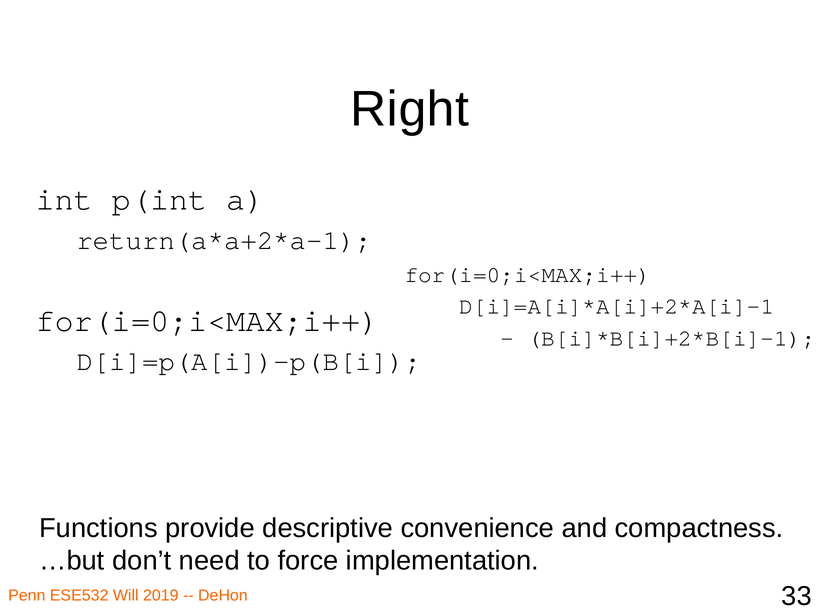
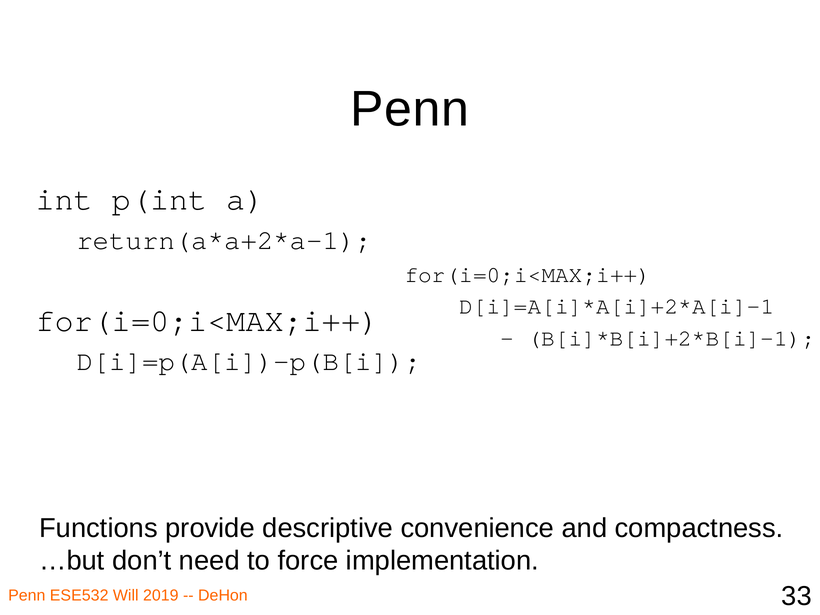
Right at (410, 109): Right -> Penn
